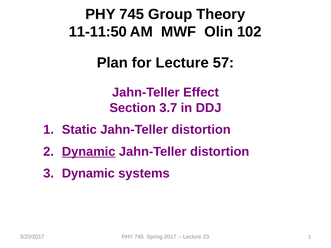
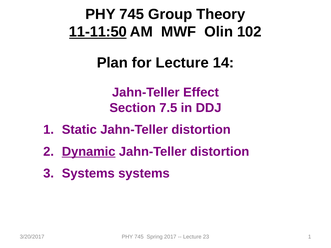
11-11:50 underline: none -> present
57: 57 -> 14
3.7: 3.7 -> 7.5
Dynamic at (88, 174): Dynamic -> Systems
